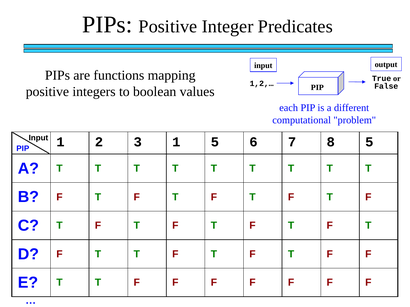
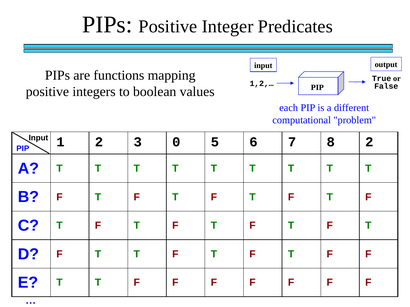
3 1: 1 -> 0
8 5: 5 -> 2
